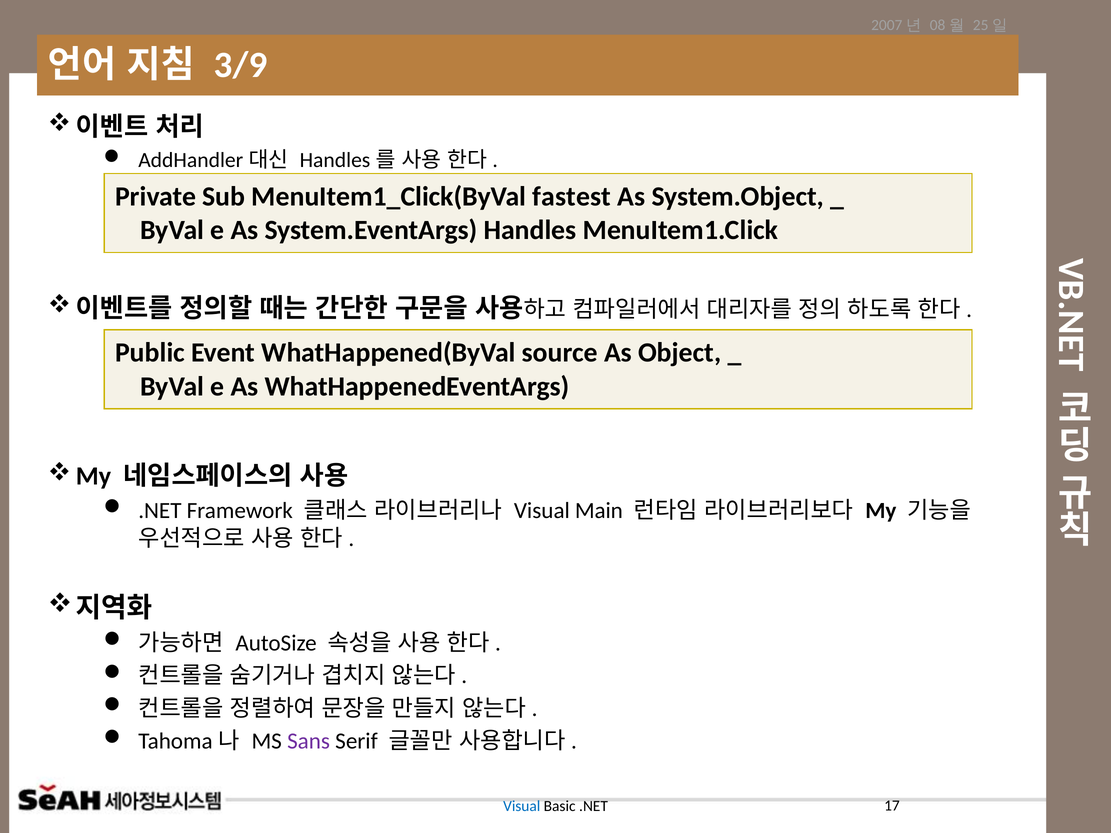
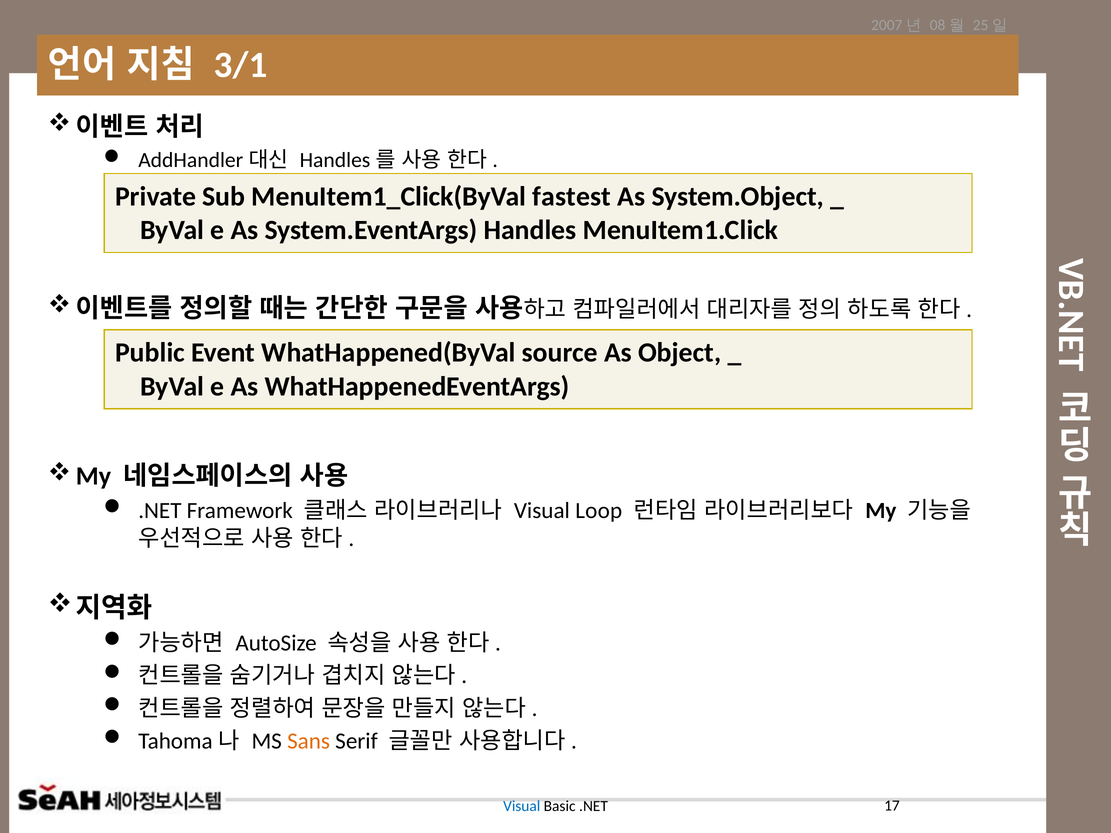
3/9: 3/9 -> 3/1
Main: Main -> Loop
Sans colour: purple -> orange
